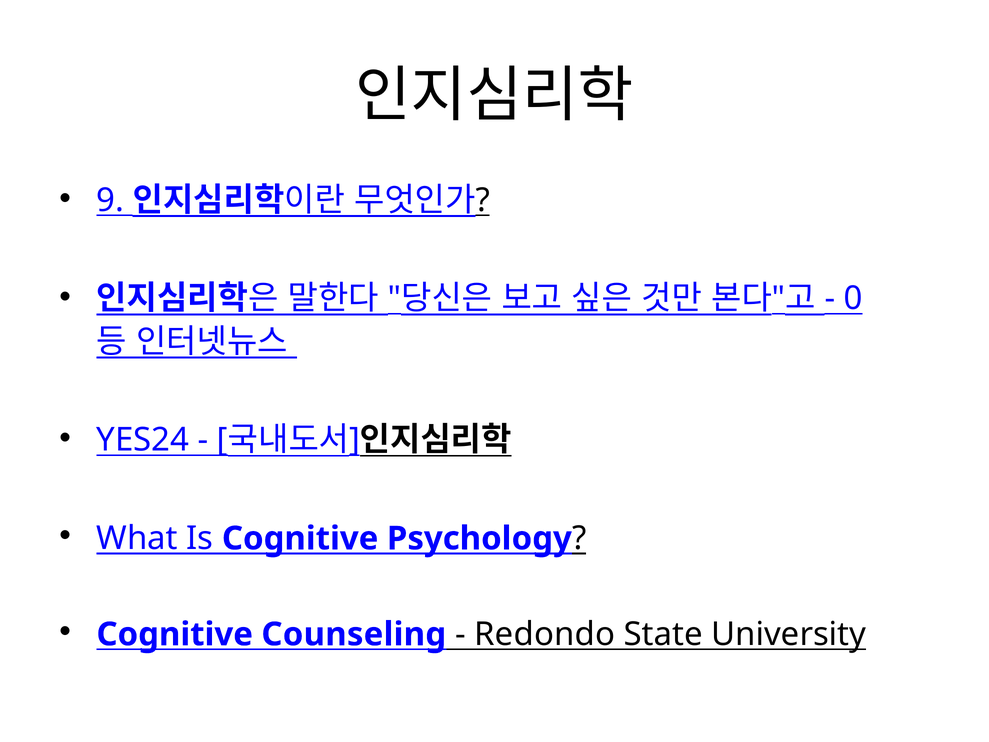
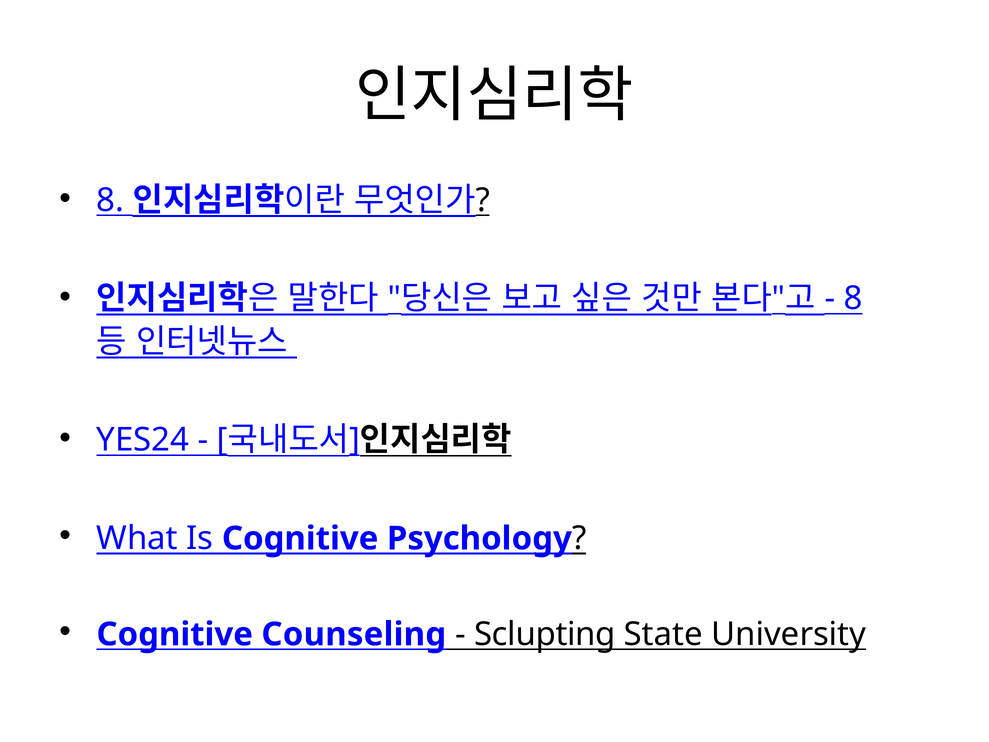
9 at (110, 200): 9 -> 8
0 at (853, 299): 0 -> 8
Redondo: Redondo -> Sclupting
